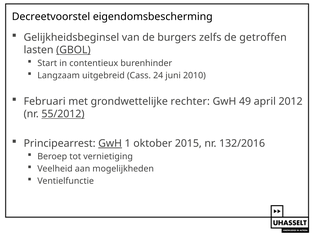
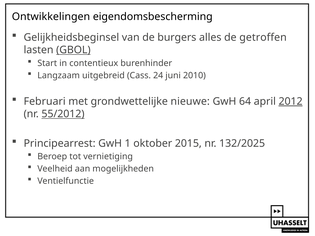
Decreetvoorstel: Decreetvoorstel -> Ontwikkelingen
zelfs: zelfs -> alles
rechter: rechter -> nieuwe
49: 49 -> 64
2012 underline: none -> present
GwH at (110, 143) underline: present -> none
132/2016: 132/2016 -> 132/2025
